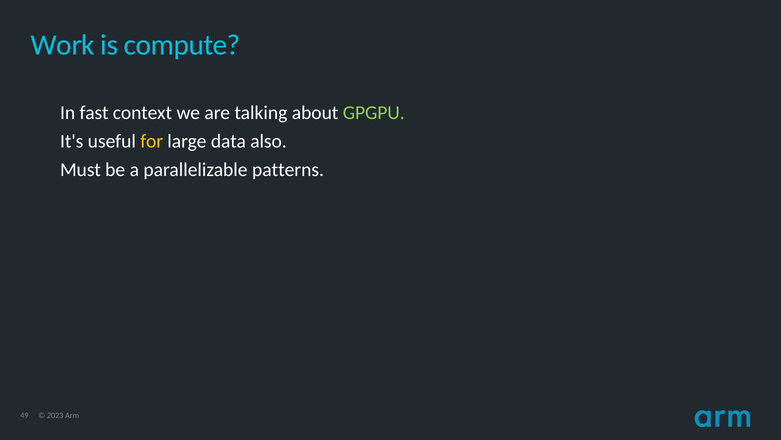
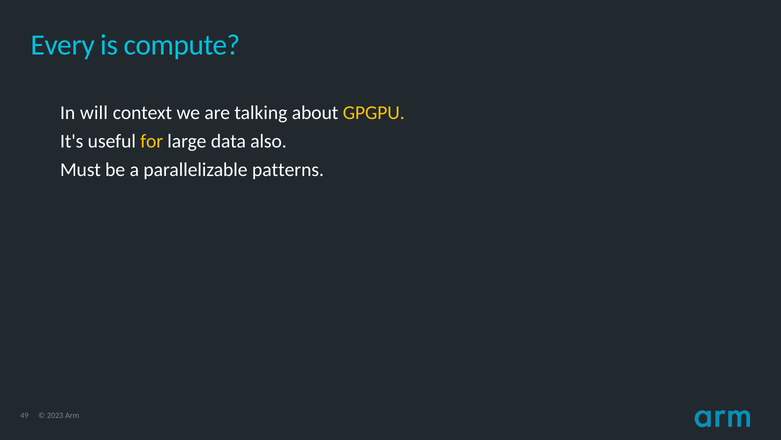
Work: Work -> Every
fast: fast -> will
GPGPU colour: light green -> yellow
